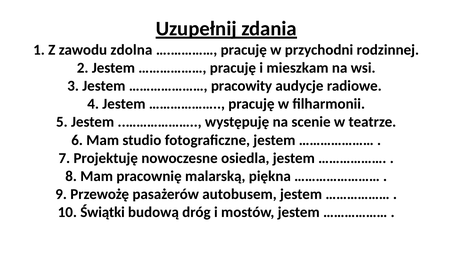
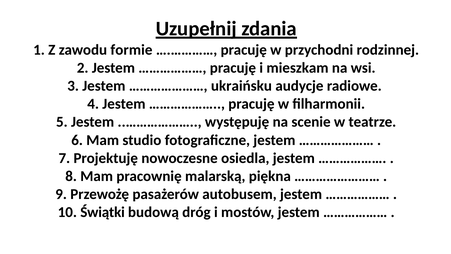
zdolna: zdolna -> formie
pracowity: pracowity -> ukraińsku
